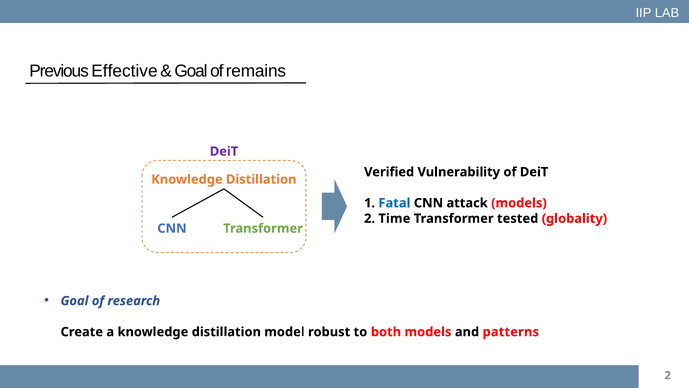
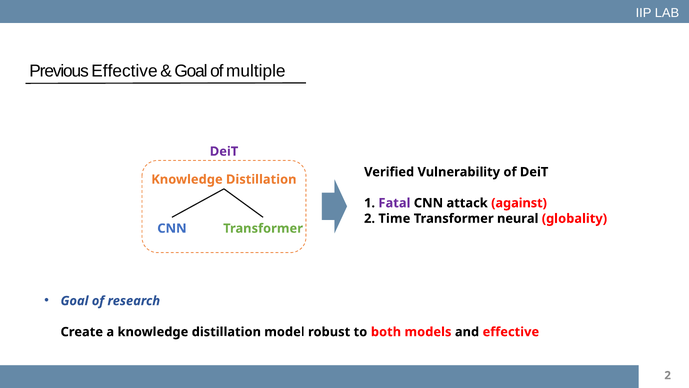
remains: remains -> multiple
Fatal colour: blue -> purple
attack models: models -> against
tested: tested -> neural
and patterns: patterns -> effective
